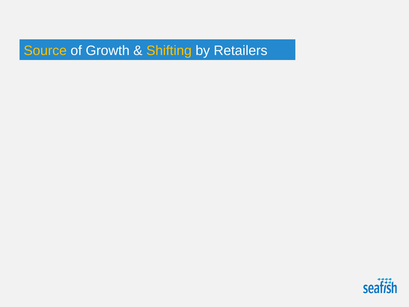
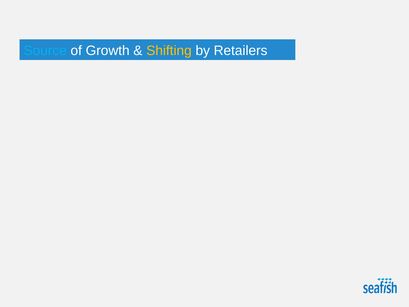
Source colour: yellow -> light blue
